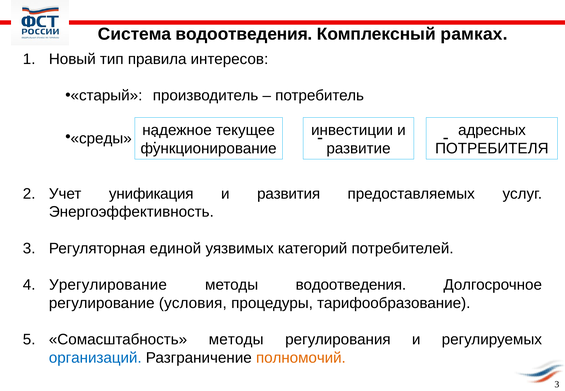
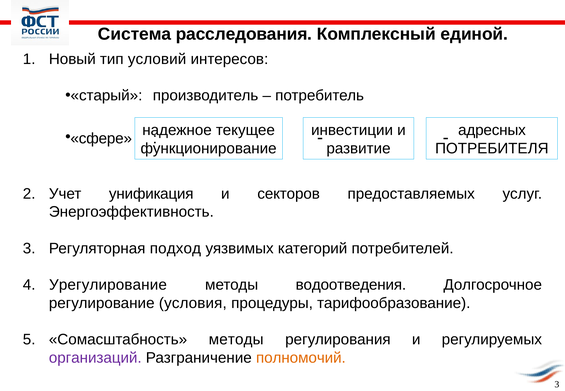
Система водоотведения: водоотведения -> расследования
рамках: рамках -> единой
правила: правила -> условий
среды: среды -> сфере
развития: развития -> секторов
единой: единой -> подход
организаций colour: blue -> purple
